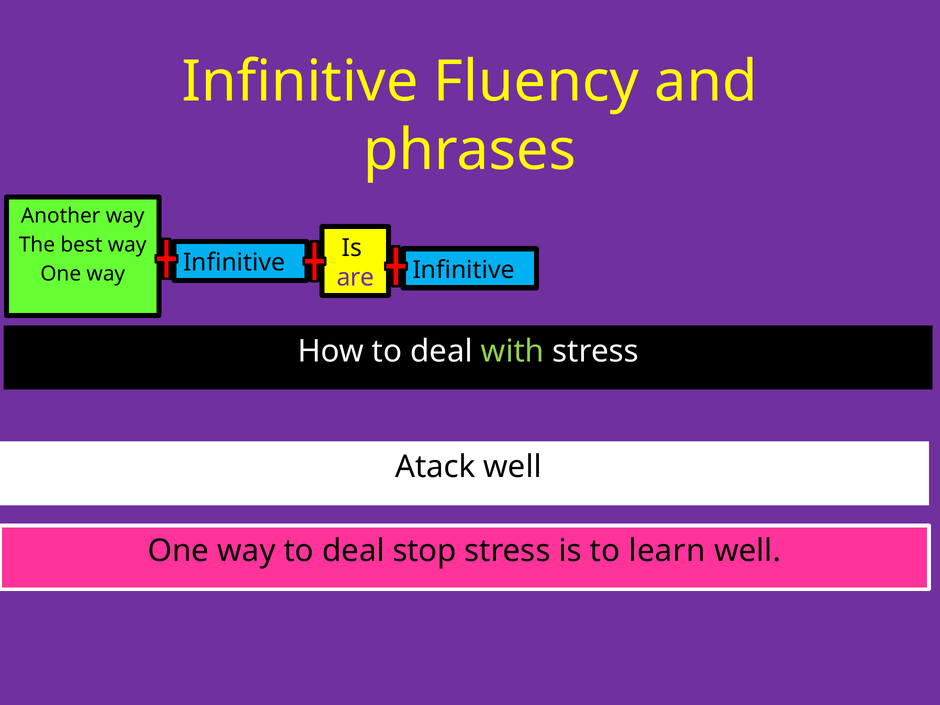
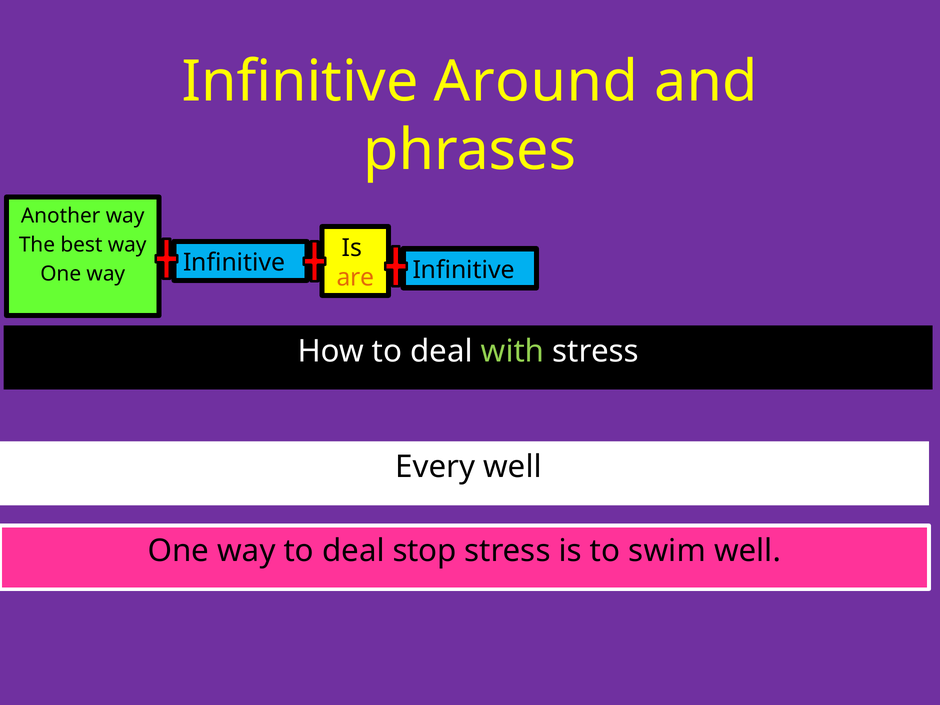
Fluency: Fluency -> Around
are colour: purple -> orange
Atack: Atack -> Every
learn: learn -> swim
